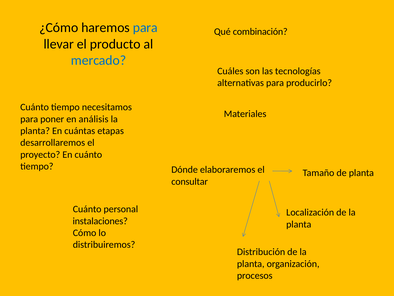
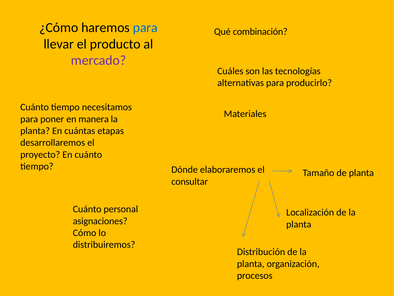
mercado colour: blue -> purple
análisis: análisis -> manera
instalaciones: instalaciones -> asignaciones
